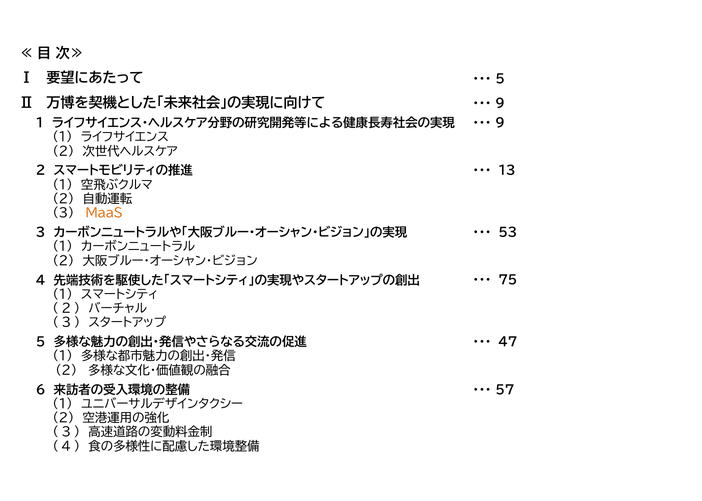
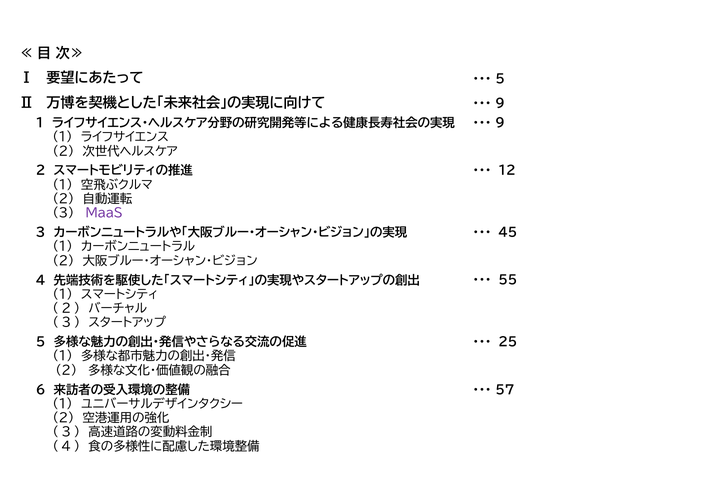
13: 13 -> 12
MaaS colour: orange -> purple
53: 53 -> 45
75: 75 -> 55
47: 47 -> 25
